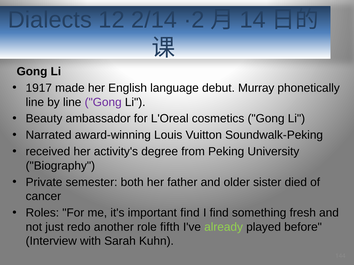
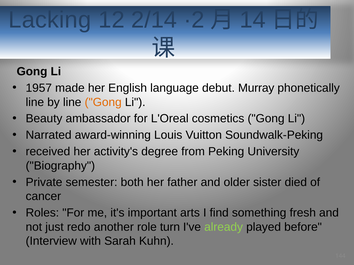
Dialects: Dialects -> Lacking
1917: 1917 -> 1957
Gong at (103, 102) colour: purple -> orange
important find: find -> arts
fifth: fifth -> turn
